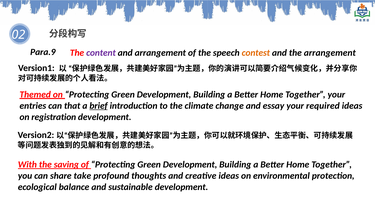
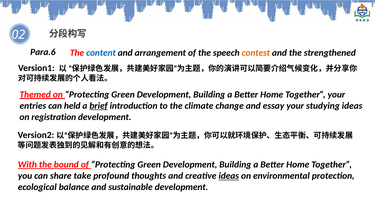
Para.9: Para.9 -> Para.6
content colour: purple -> blue
the arrangement: arrangement -> strengthened
that: that -> held
required: required -> studying
saving: saving -> bound
ideas at (229, 176) underline: none -> present
